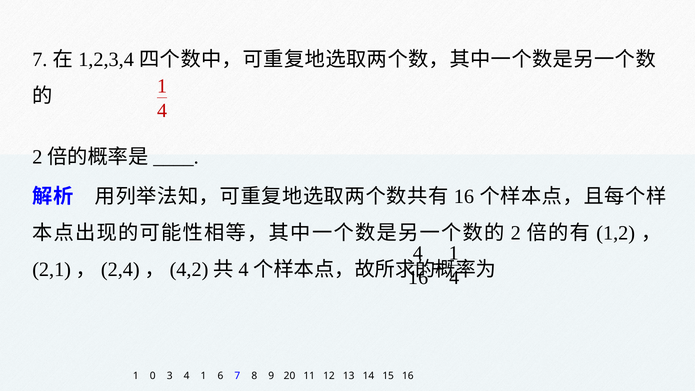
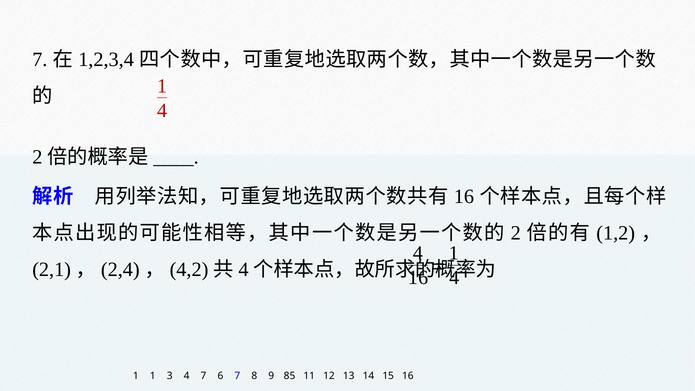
1 0: 0 -> 1
4 1: 1 -> 7
20: 20 -> 85
